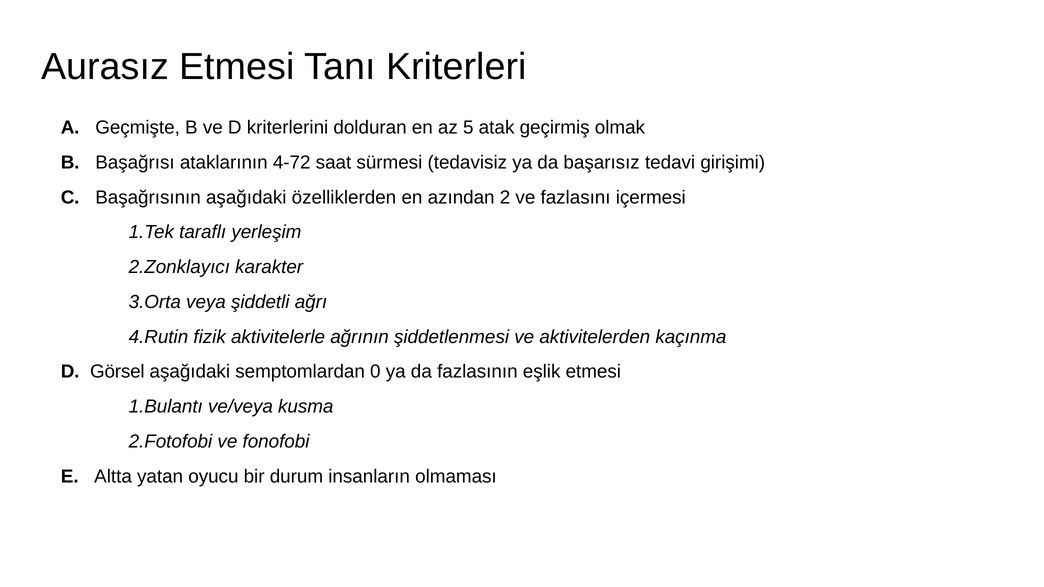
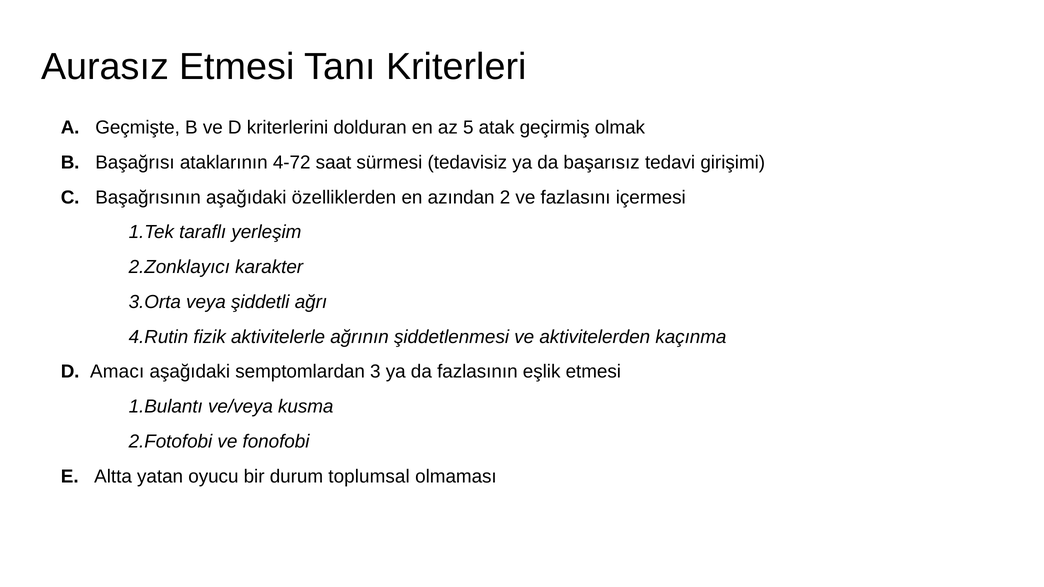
Görsel: Görsel -> Amacı
0: 0 -> 3
insanların: insanların -> toplumsal
